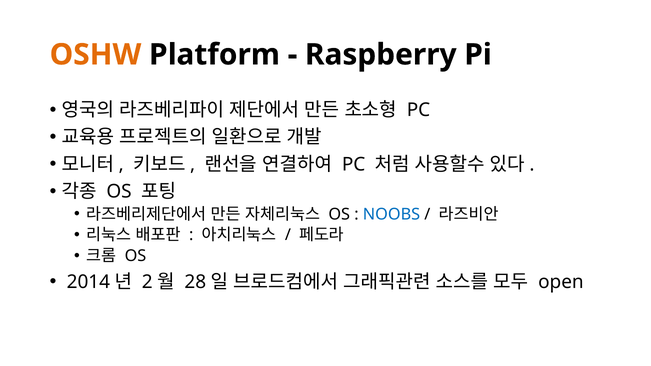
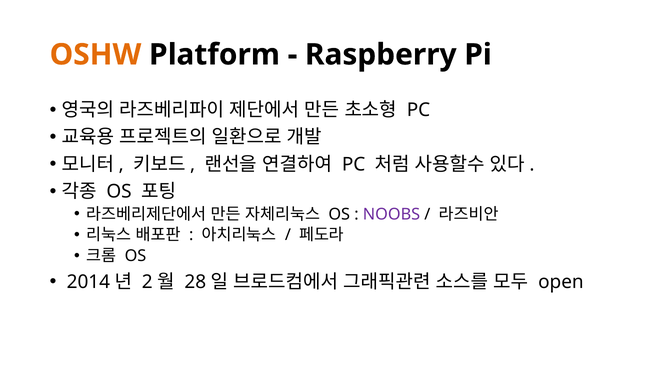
NOOBS colour: blue -> purple
